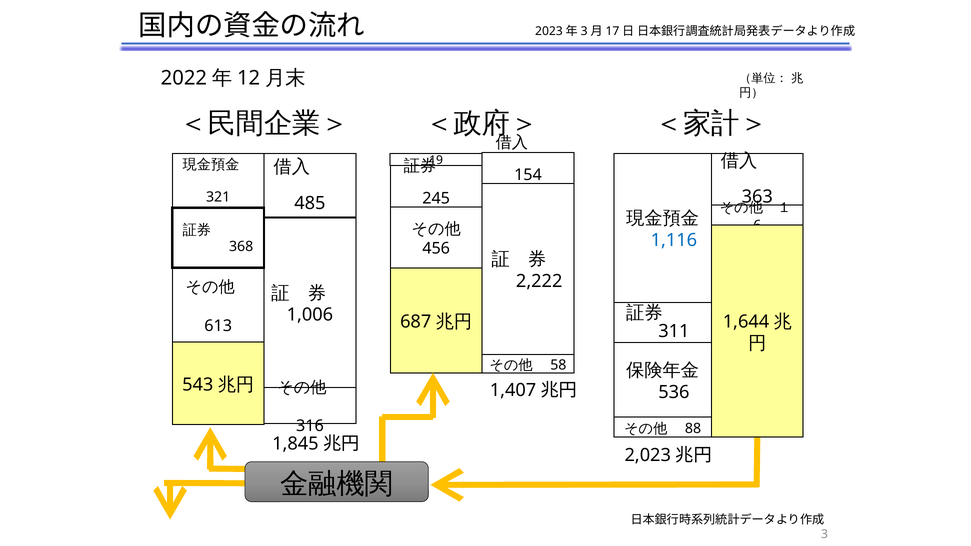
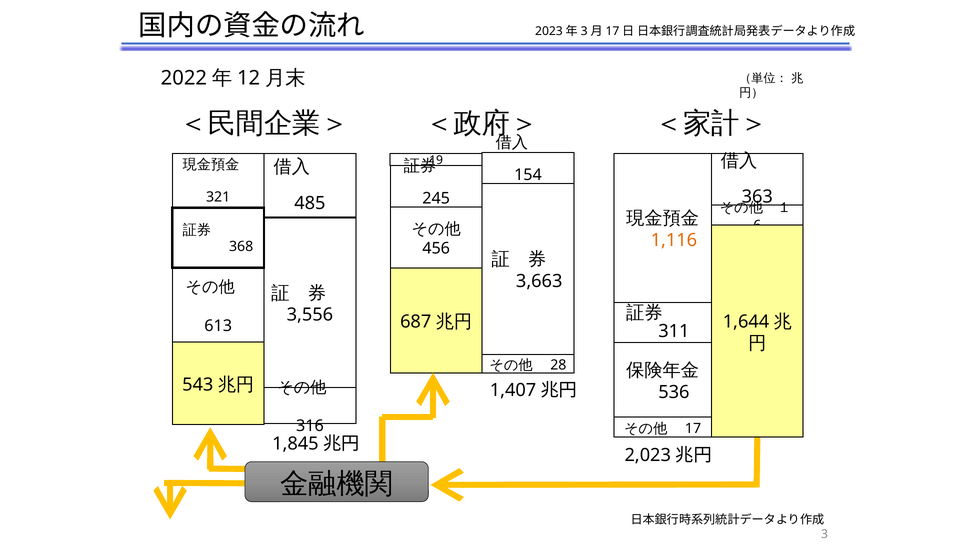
1,116 colour: blue -> orange
2,222: 2,222 -> 3,663
1,006: 1,006 -> 3,556
58: 58 -> 28
88: 88 -> 17
